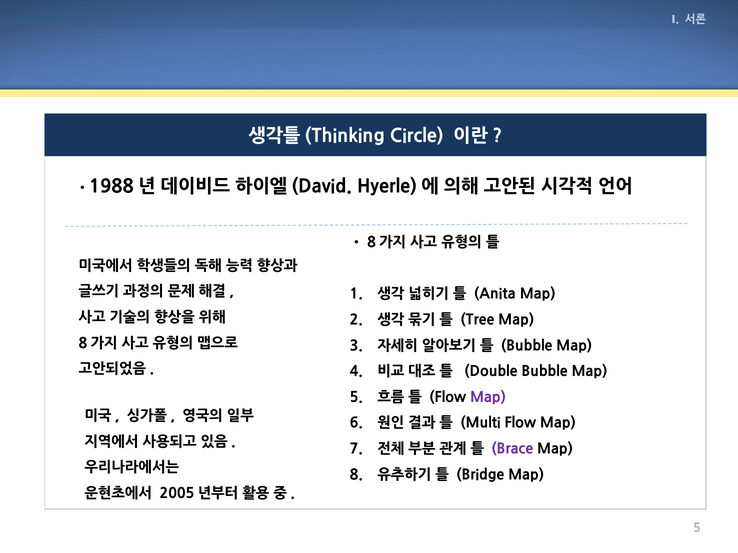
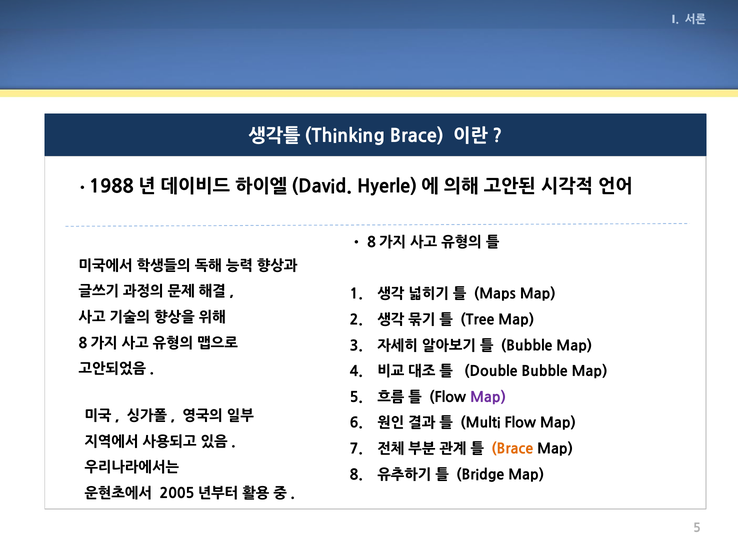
Circle at (417, 137): Circle -> Brace
Anita: Anita -> Maps
Brace at (512, 449) colour: purple -> orange
